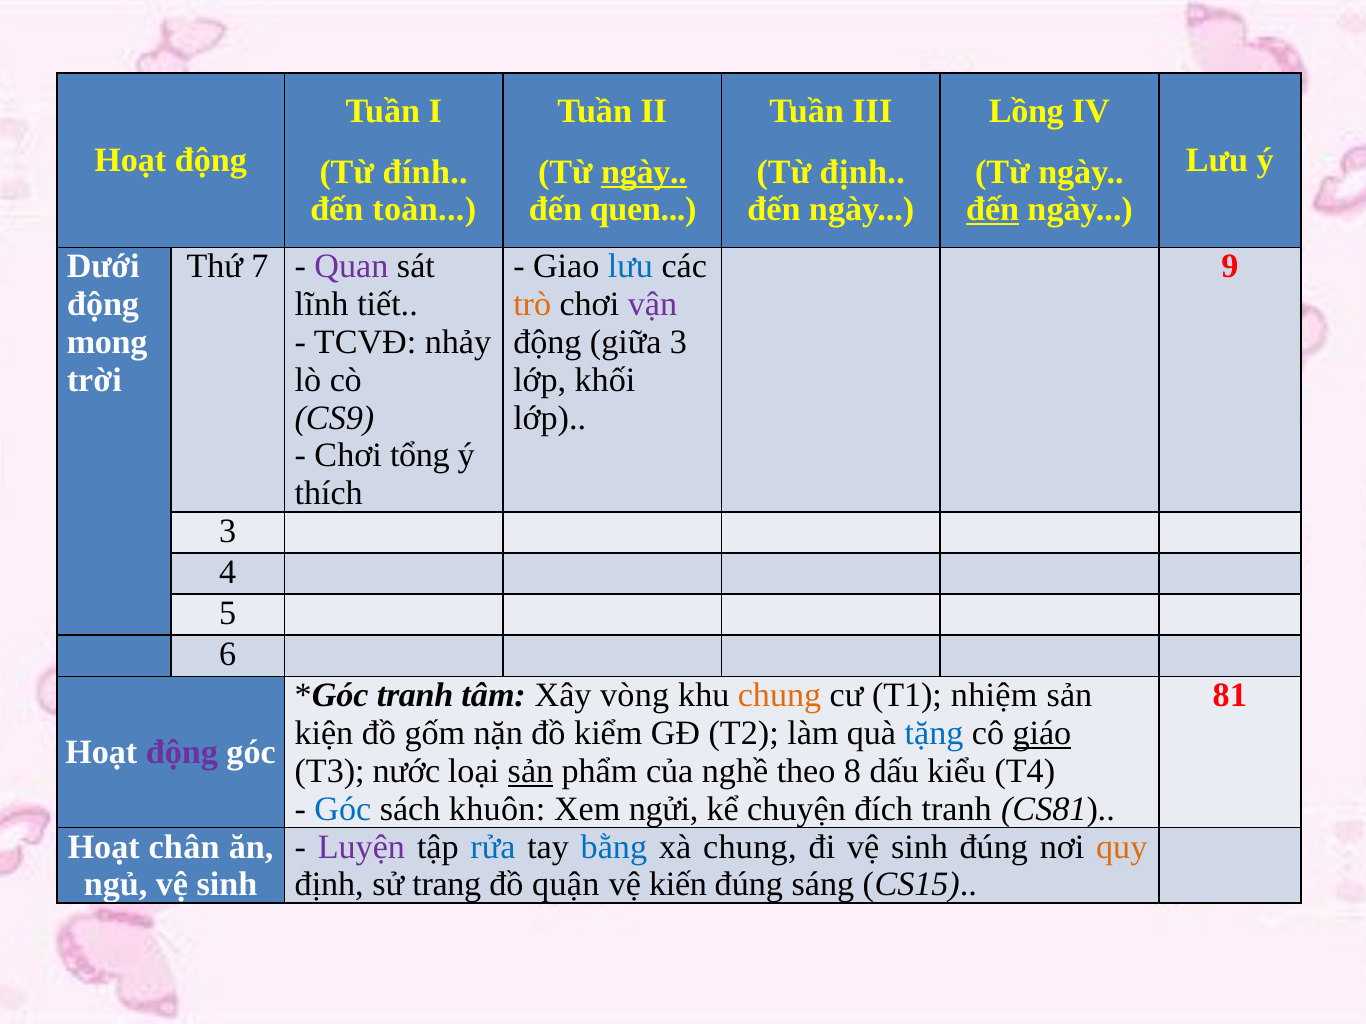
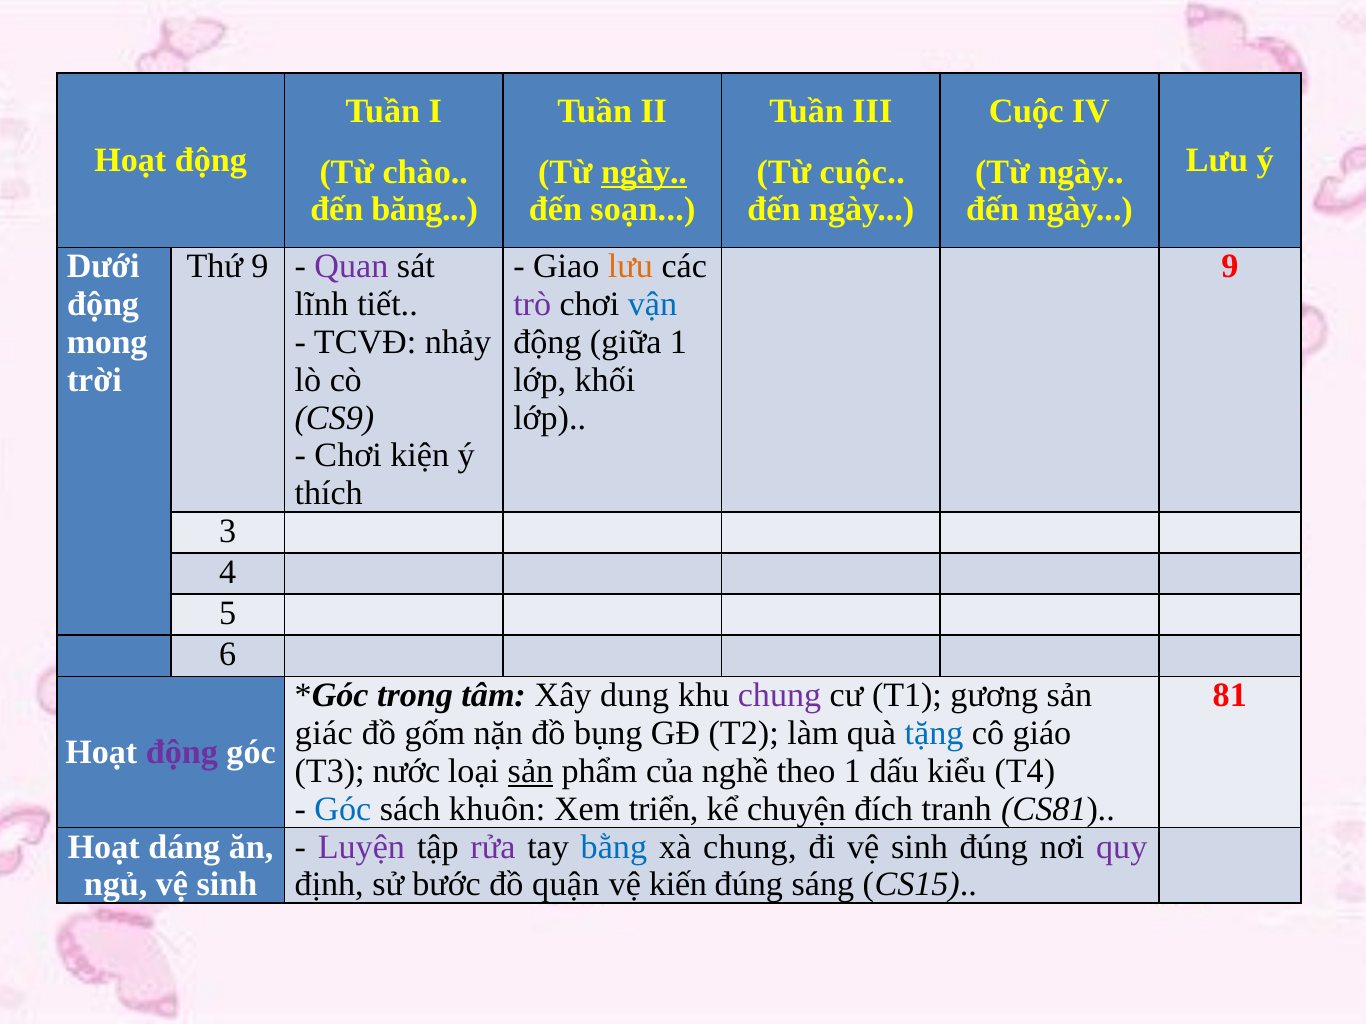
Lồng at (1026, 111): Lồng -> Cuộc
đính: đính -> chào
Từ định: định -> cuộc
toàn: toàn -> băng
quen: quen -> soạn
đến at (993, 210) underline: present -> none
Thứ 7: 7 -> 9
lưu at (630, 267) colour: blue -> orange
trò colour: orange -> purple
vận colour: purple -> blue
giữa 3: 3 -> 1
tổng: tổng -> kiện
tranh at (415, 696): tranh -> trong
vòng: vòng -> dung
chung at (780, 696) colour: orange -> purple
nhiệm: nhiệm -> gương
kiện: kiện -> giác
kiểm: kiểm -> bụng
giáo underline: present -> none
theo 8: 8 -> 1
ngửi: ngửi -> triển
chân: chân -> dáng
rửa colour: blue -> purple
quy colour: orange -> purple
trang: trang -> bước
